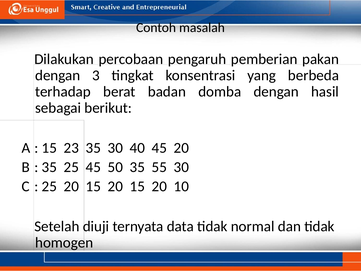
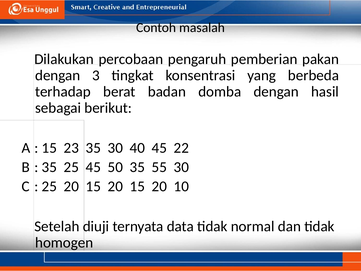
45 20: 20 -> 22
